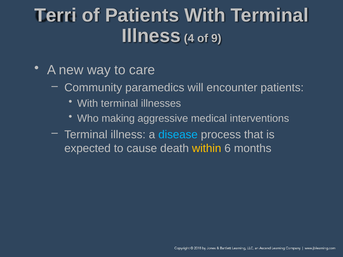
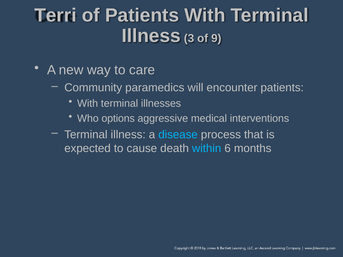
4: 4 -> 3
making: making -> options
within colour: yellow -> light blue
